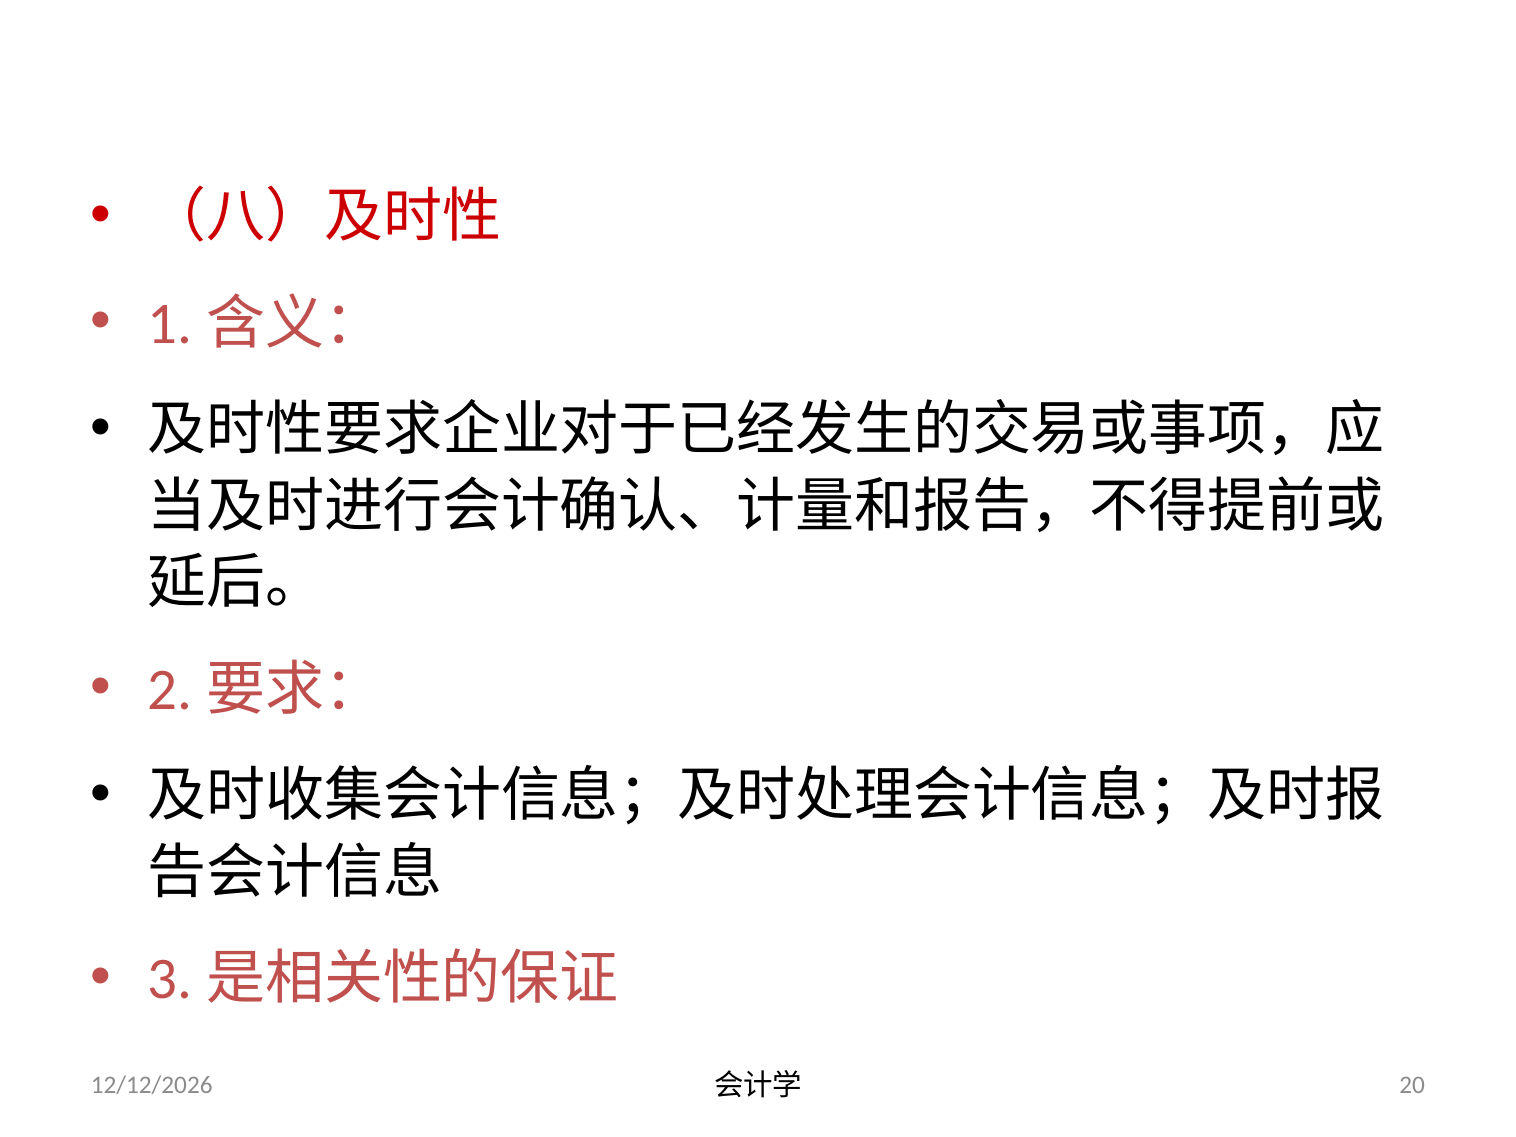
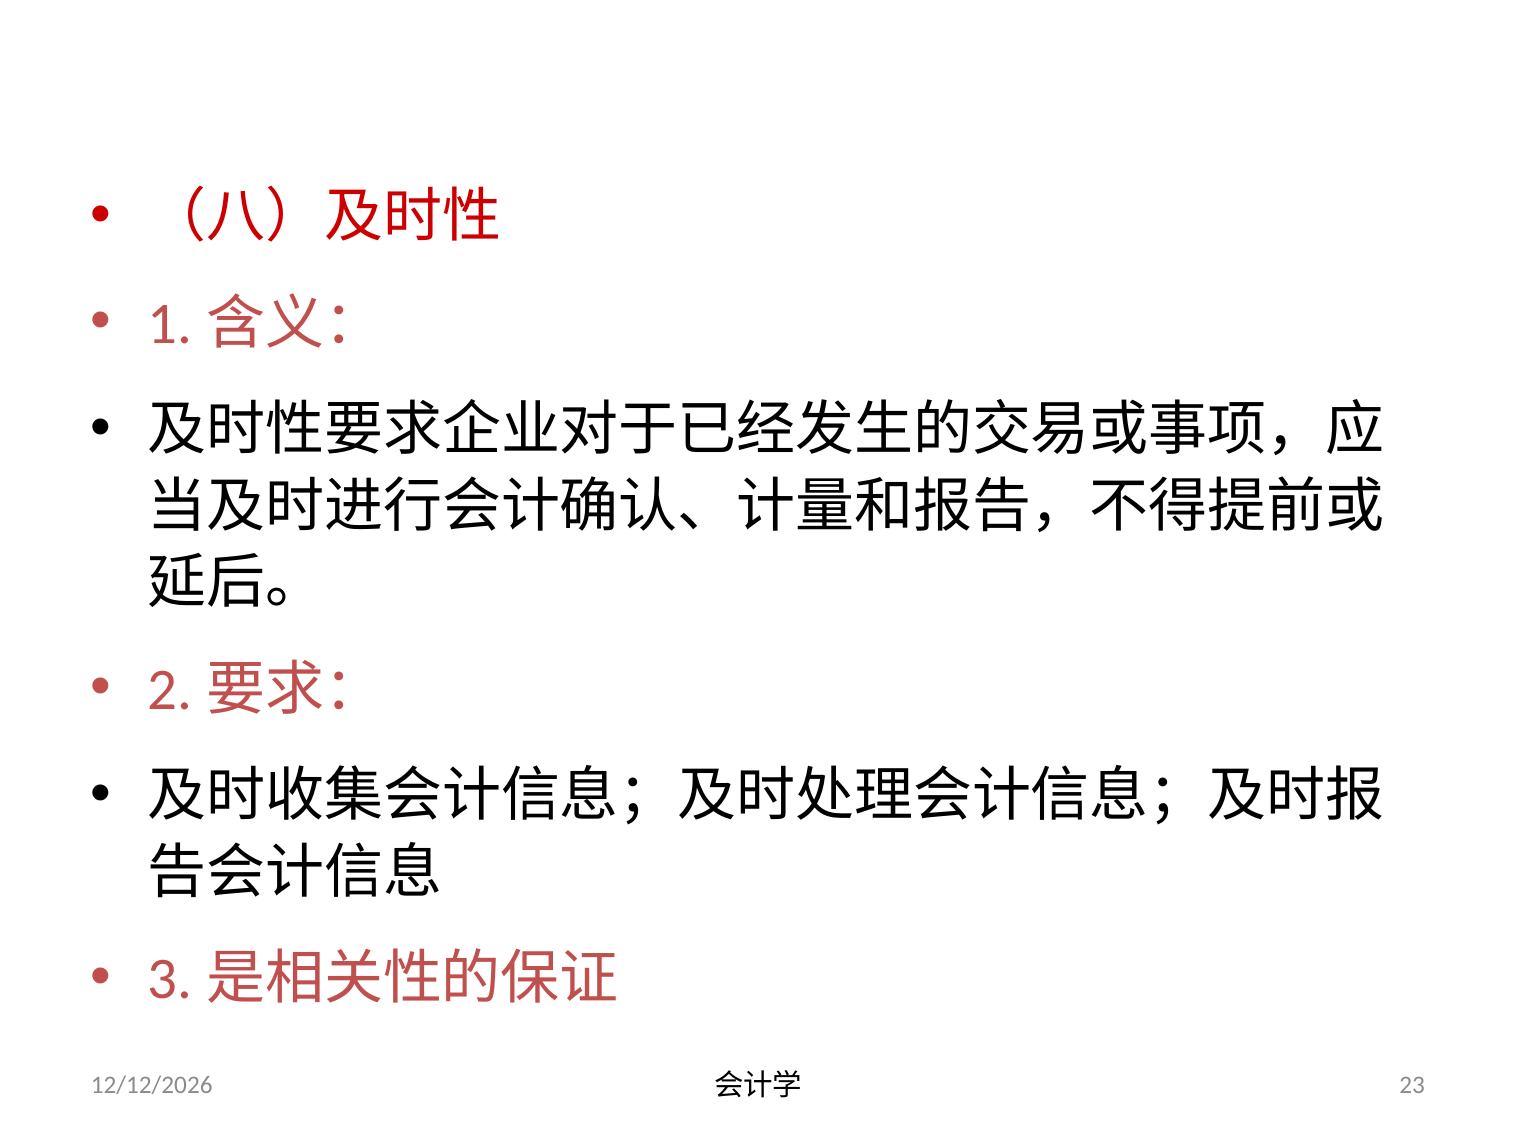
20: 20 -> 23
